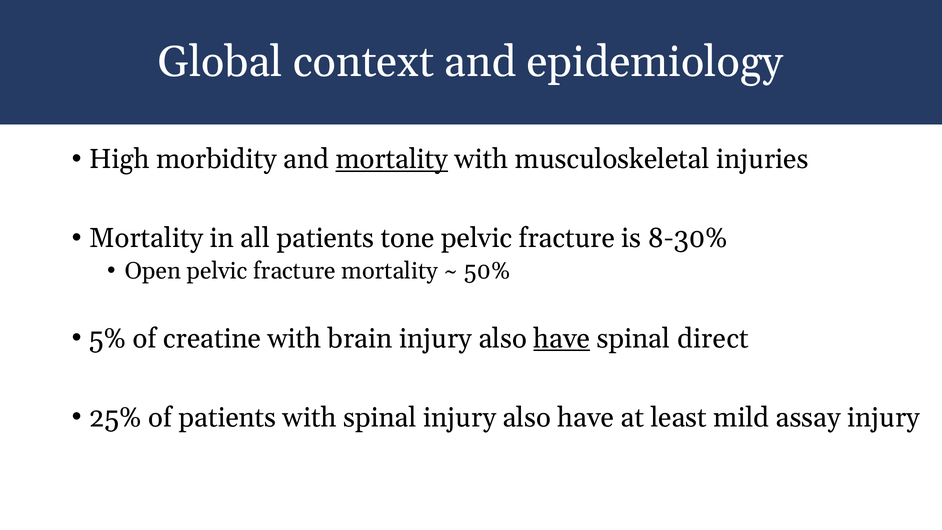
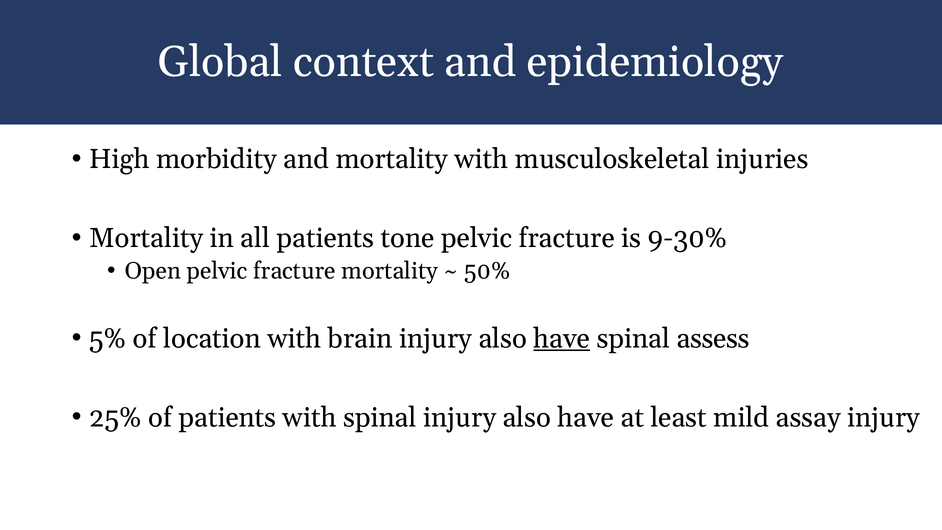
mortality at (392, 159) underline: present -> none
8-30%: 8-30% -> 9-30%
creatine: creatine -> location
direct: direct -> assess
